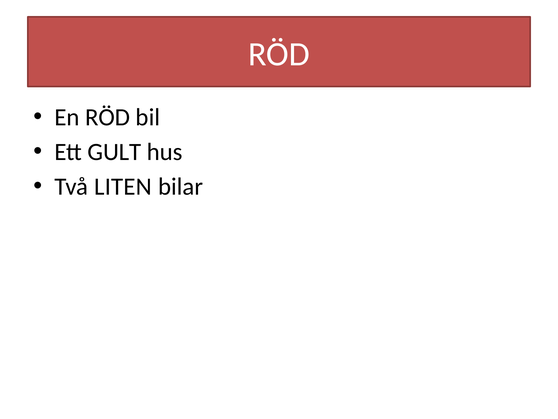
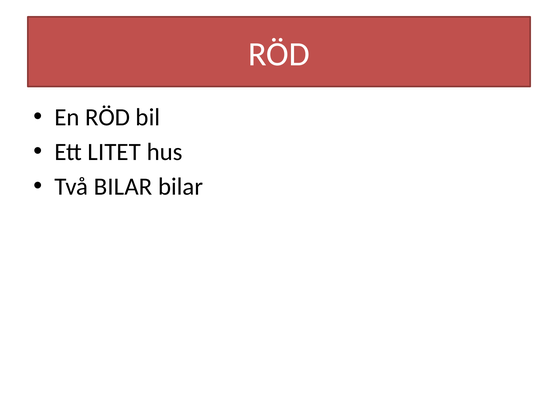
GULT: GULT -> LITET
Två LITEN: LITEN -> BILAR
